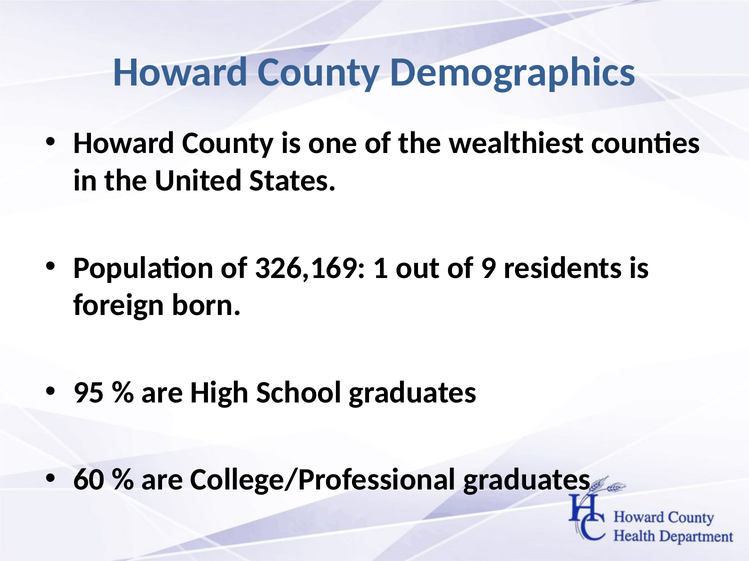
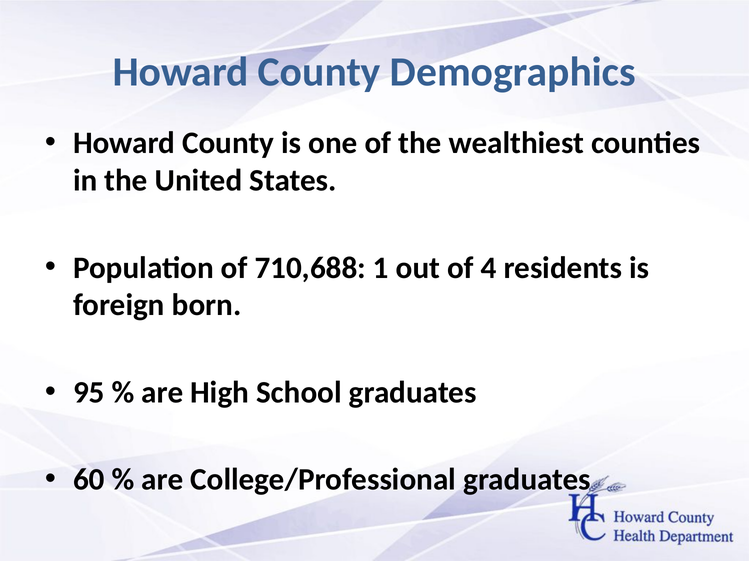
326,169: 326,169 -> 710,688
9: 9 -> 4
